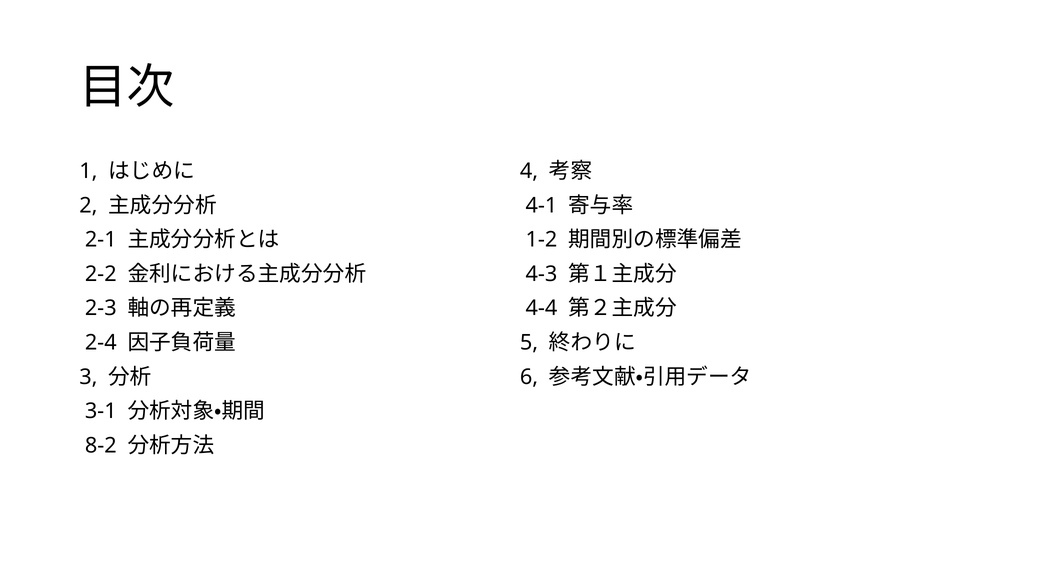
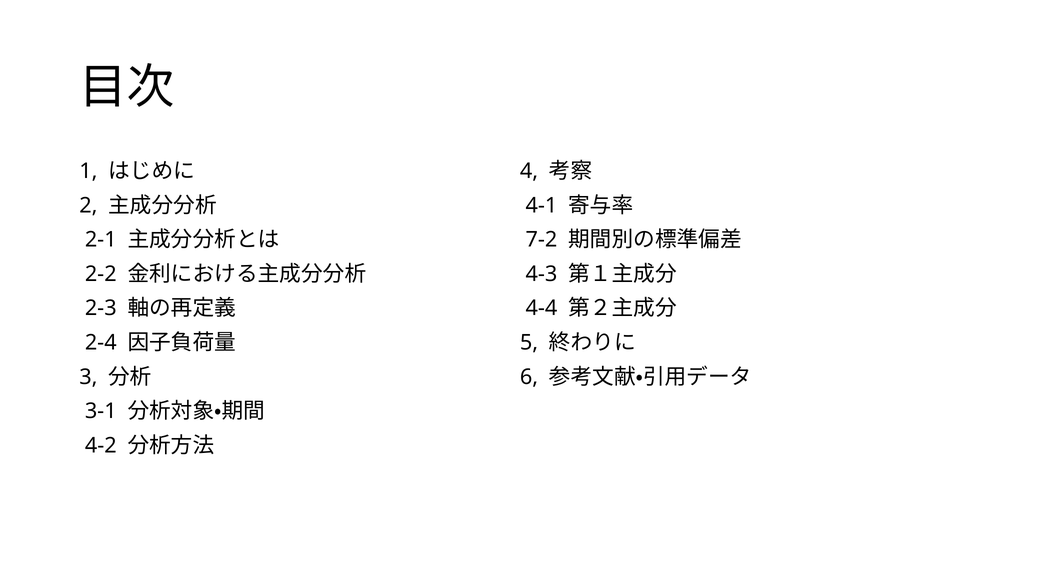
1-2: 1-2 -> 7-2
8-2: 8-2 -> 4-2
